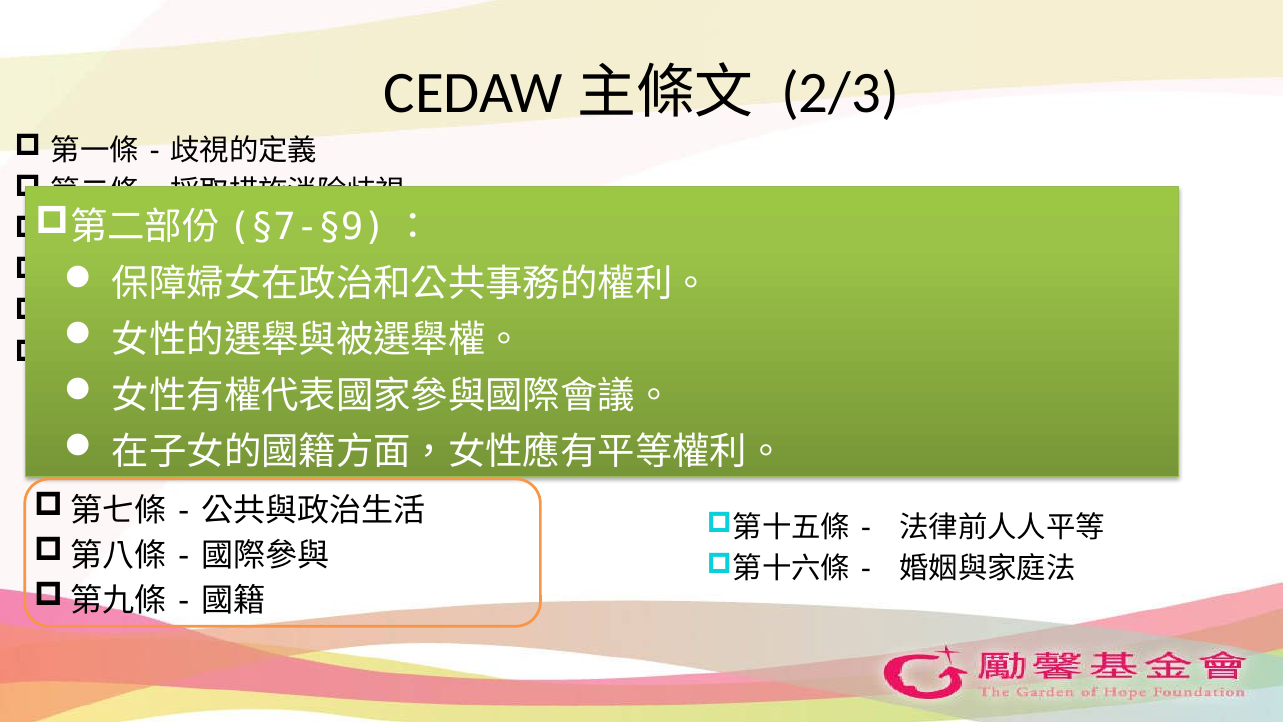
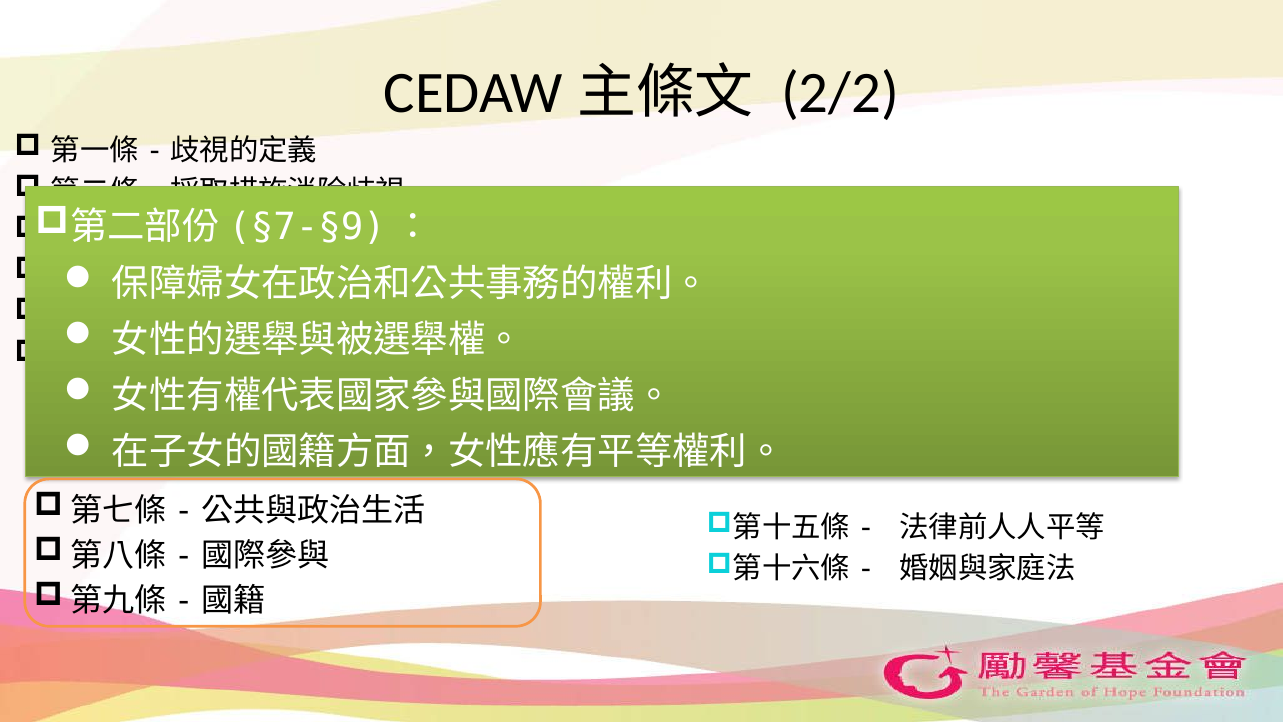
2/3: 2/3 -> 2/2
